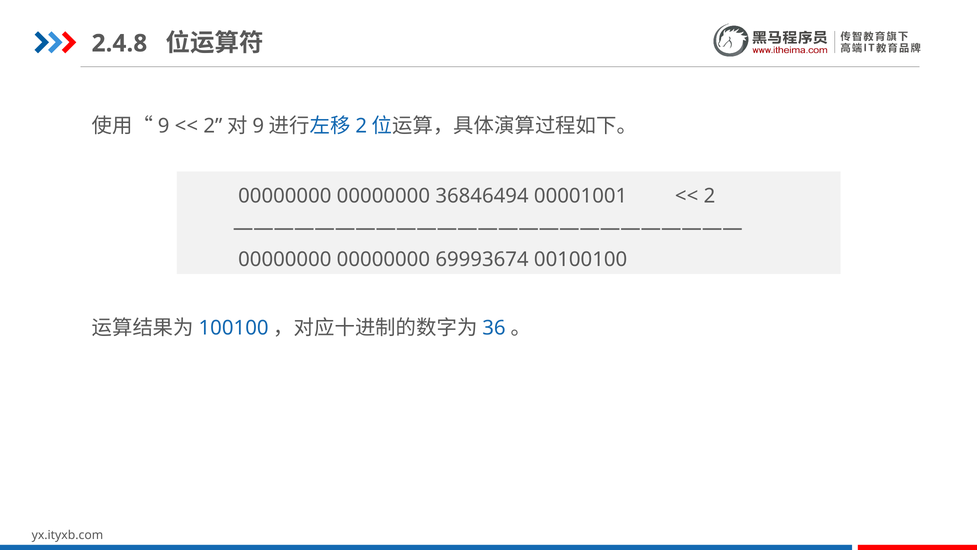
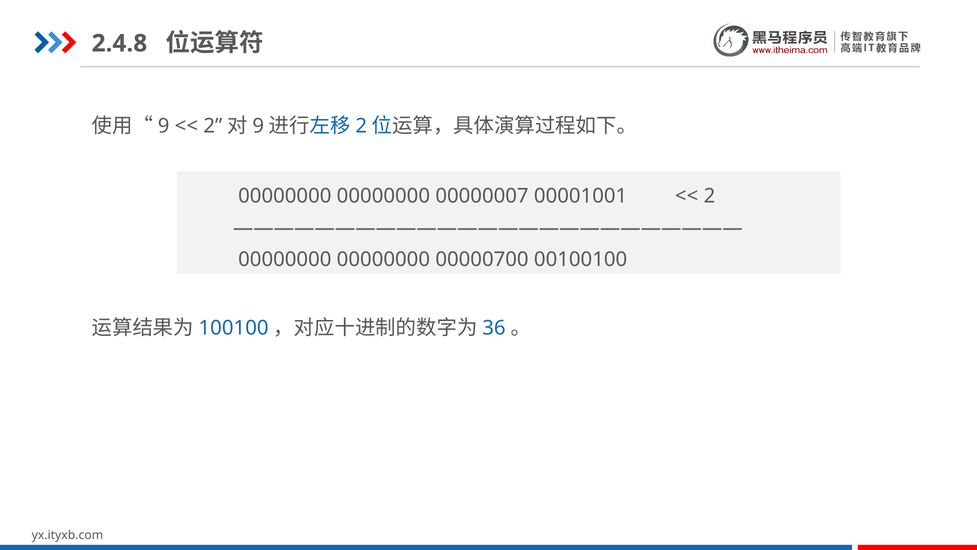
36846494: 36846494 -> 00000007
69993674: 69993674 -> 00000700
